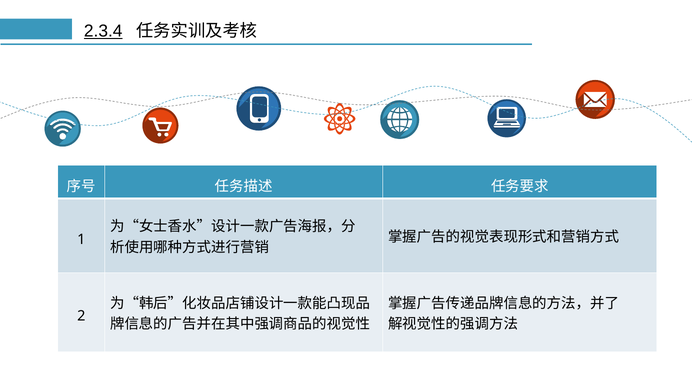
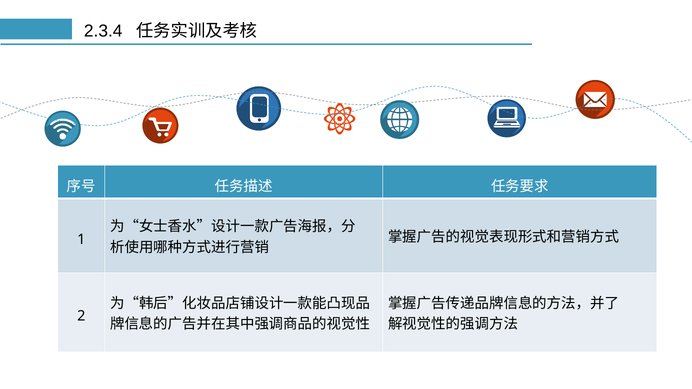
2.3.4 underline: present -> none
